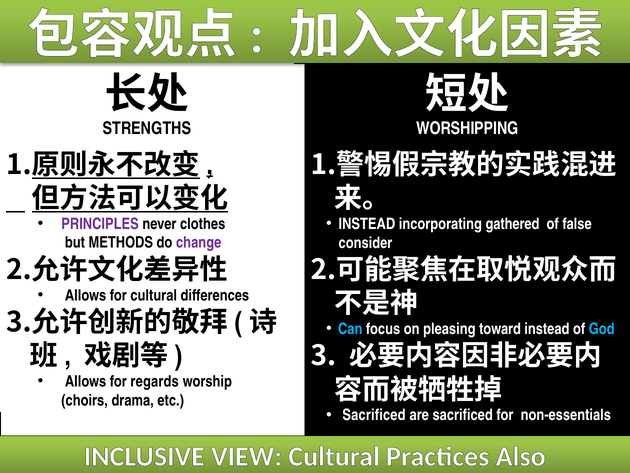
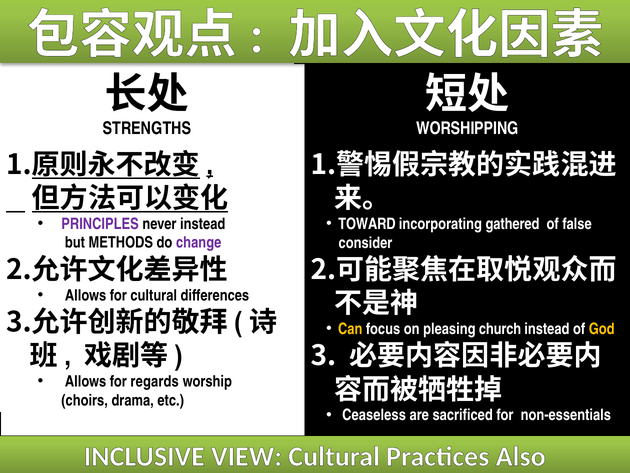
never clothes: clothes -> instead
INSTEAD at (367, 224): INSTEAD -> TOWARD
Can colour: light blue -> yellow
toward: toward -> church
God colour: light blue -> yellow
Sacrificed at (374, 415): Sacrificed -> Ceaseless
